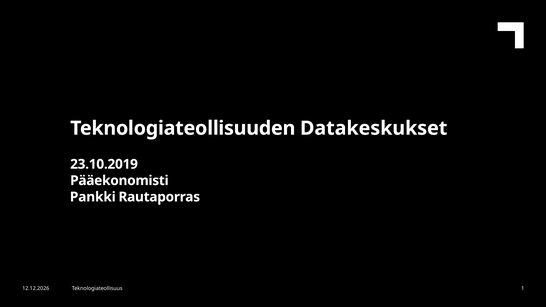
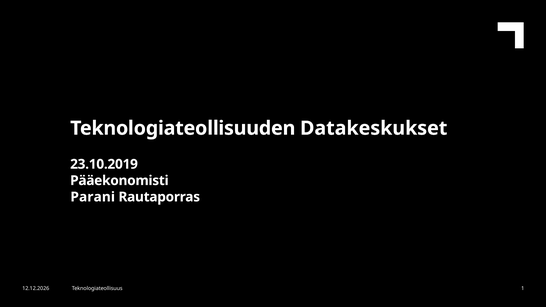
Pankki: Pankki -> Parani
